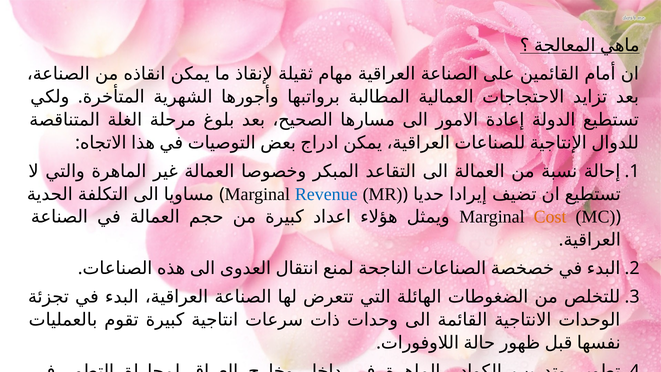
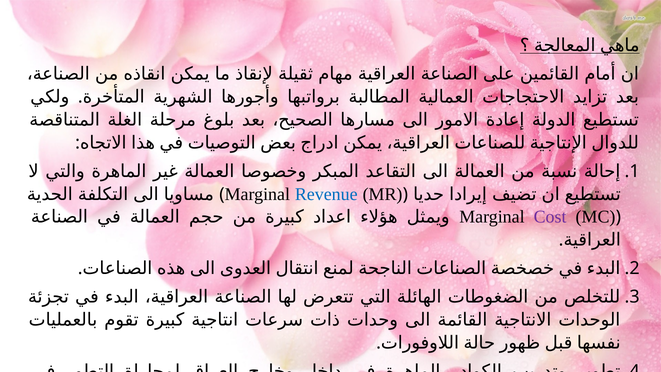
Cost colour: orange -> purple
